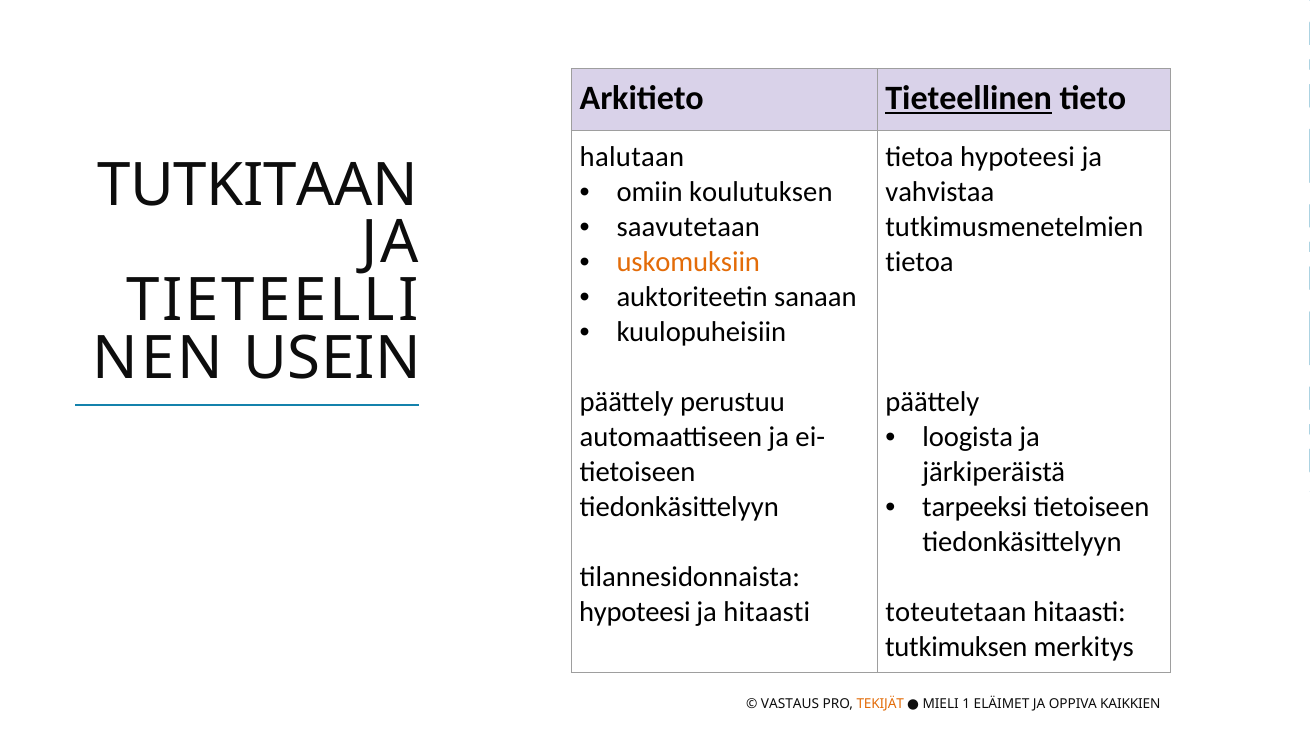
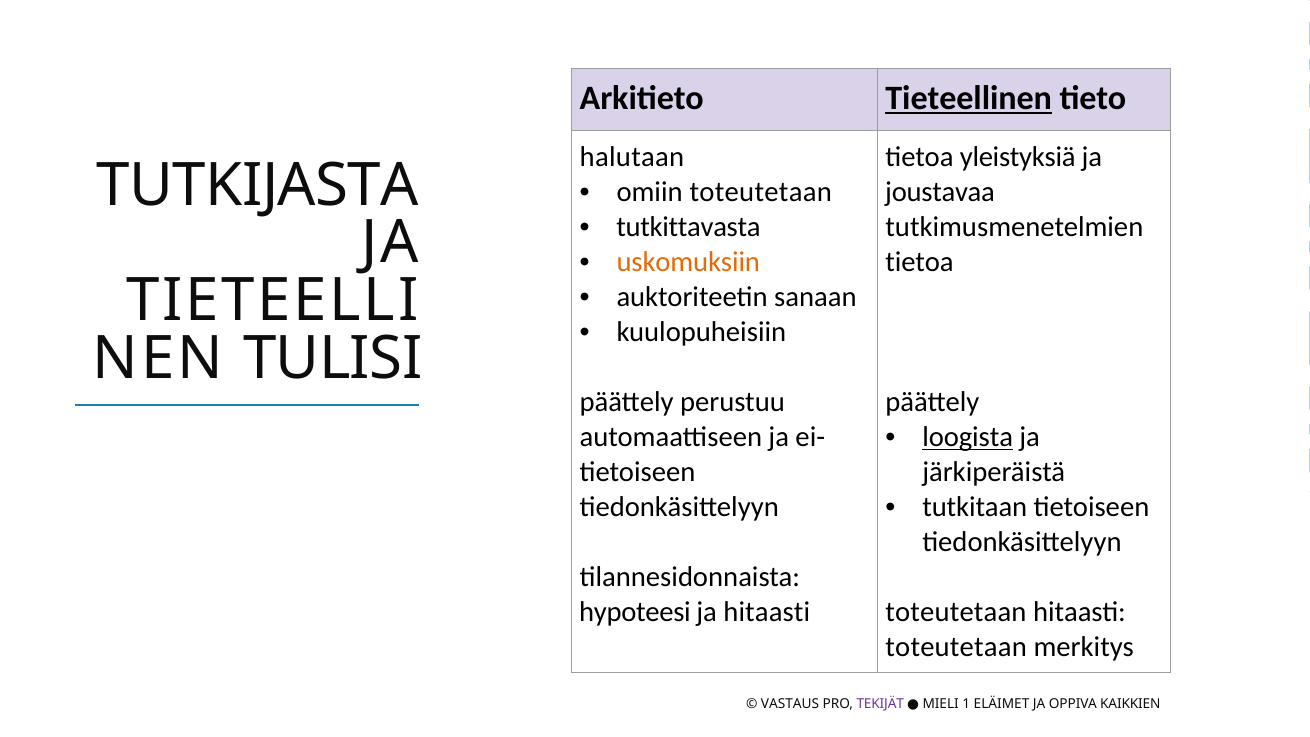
tietoa hypoteesi: hypoteesi -> yleistyksiä
TUTKITAAN: TUTKITAAN -> TUTKIJASTA
omiin koulutuksen: koulutuksen -> toteutetaan
vahvistaa: vahvistaa -> joustavaa
saavutetaan: saavutetaan -> tutkittavasta
USEIN: USEIN -> TULISI
loogista underline: none -> present
tarpeeksi: tarpeeksi -> tutkitaan
tutkimuksen at (956, 647): tutkimuksen -> toteutetaan
TEKIJÄT colour: orange -> purple
